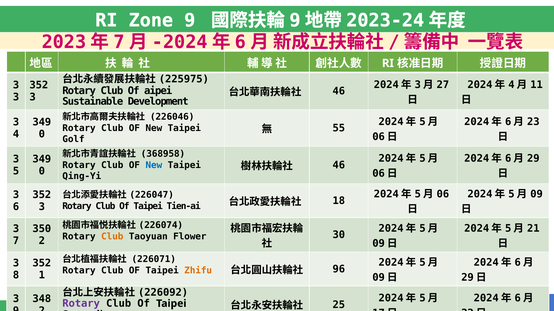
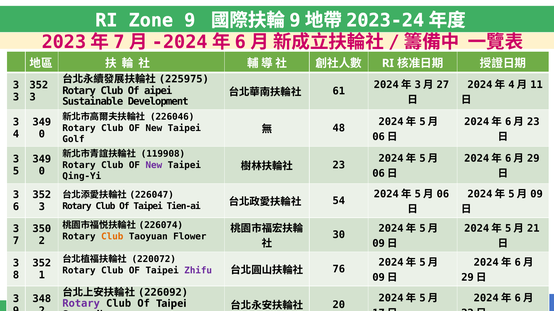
46 at (339, 91): 46 -> 61
55: 55 -> 48
368958: 368958 -> 119908
New at (154, 166) colour: blue -> purple
46 at (339, 165): 46 -> 23
18: 18 -> 54
226071: 226071 -> 220072
Zhifu colour: orange -> purple
96: 96 -> 76
25: 25 -> 20
